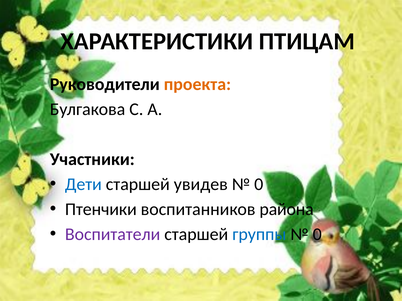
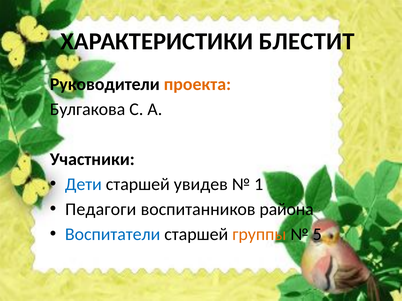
ПТИЦАМ: ПТИЦАМ -> БЛЕСТИТ
0 at (259, 184): 0 -> 1
Птенчики: Птенчики -> Педагоги
Воспитатели colour: purple -> blue
группы colour: blue -> orange
0 at (317, 235): 0 -> 5
